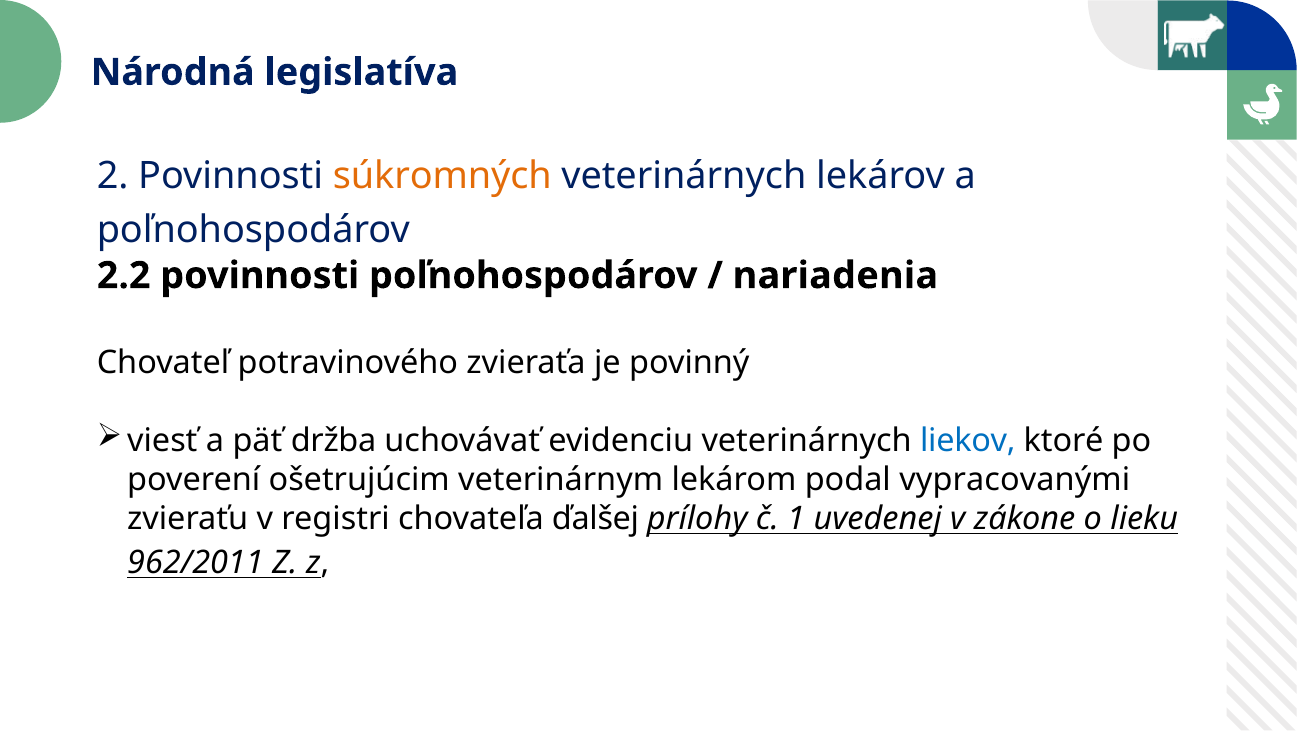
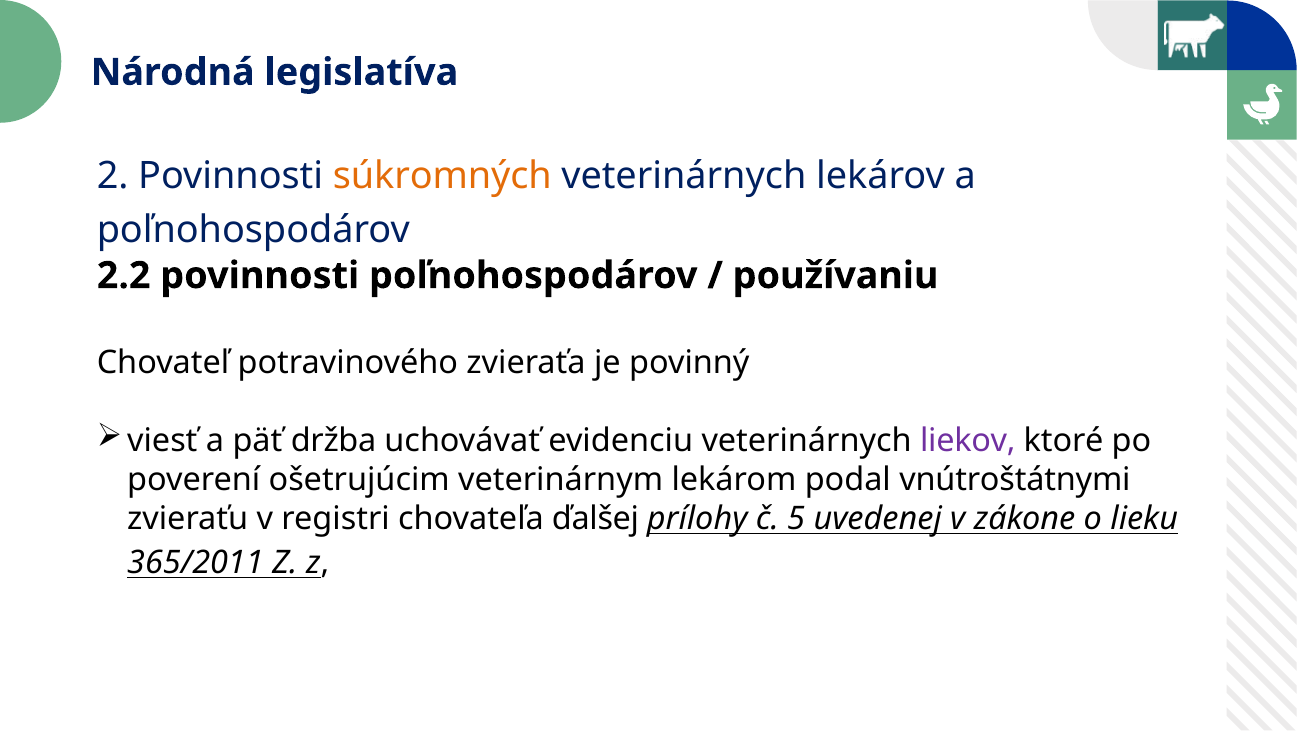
nariadenia: nariadenia -> používaniu
liekov colour: blue -> purple
vypracovanými: vypracovanými -> vnútroštátnymi
1: 1 -> 5
962/2011: 962/2011 -> 365/2011
